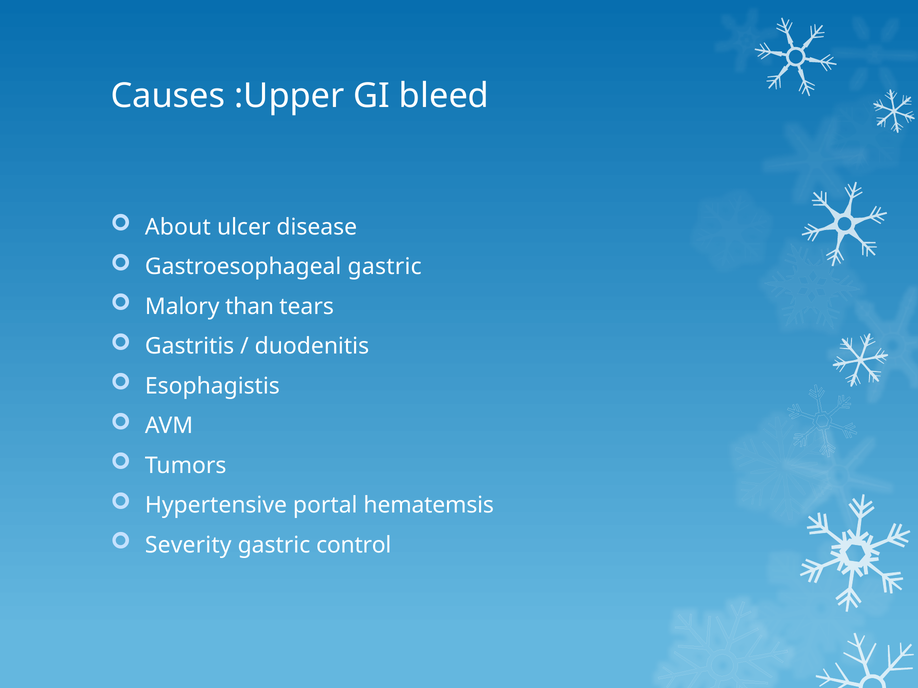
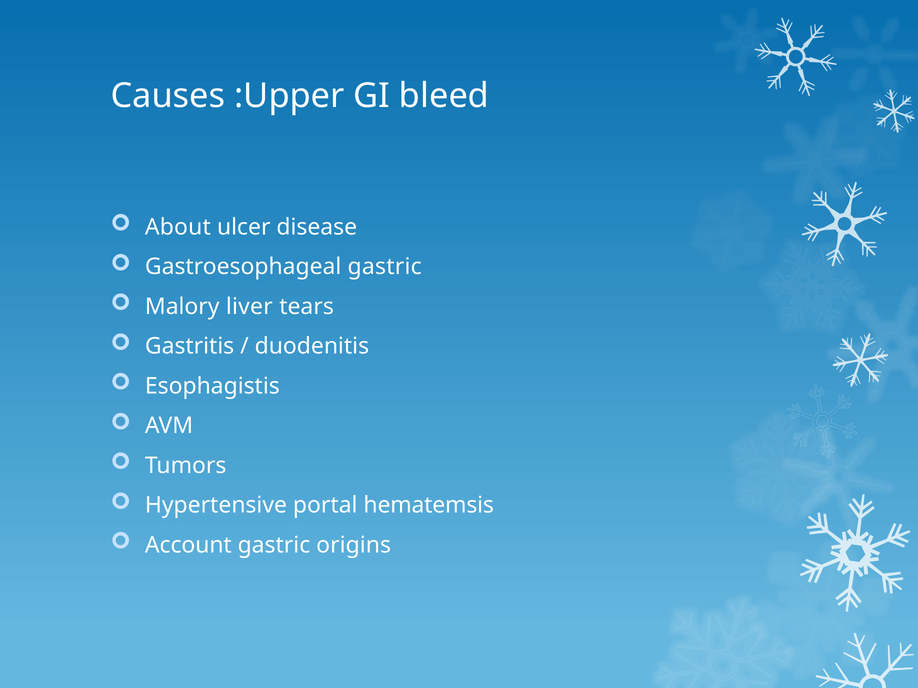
than: than -> liver
Severity: Severity -> Account
control: control -> origins
